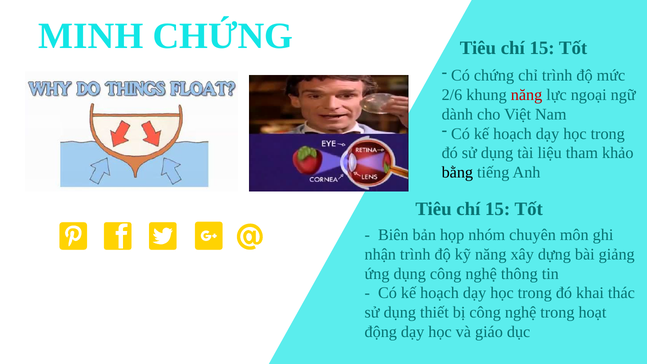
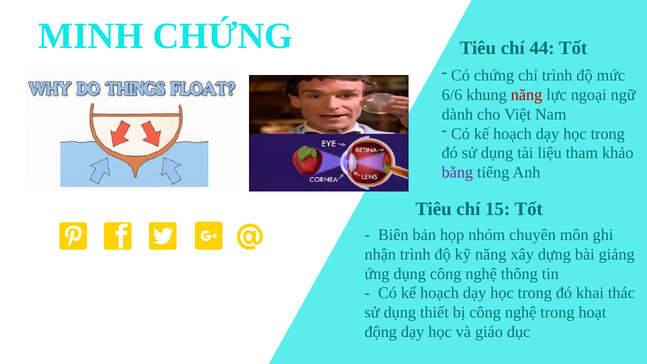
15 at (542, 48): 15 -> 44
2/6: 2/6 -> 6/6
bằng colour: black -> purple
